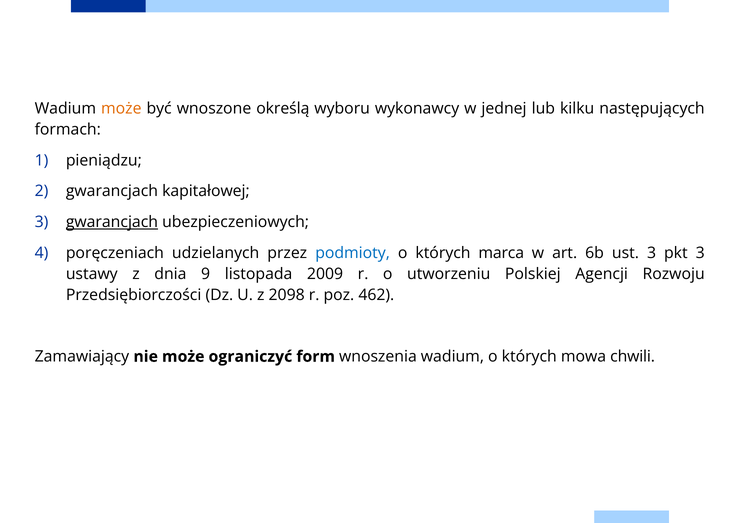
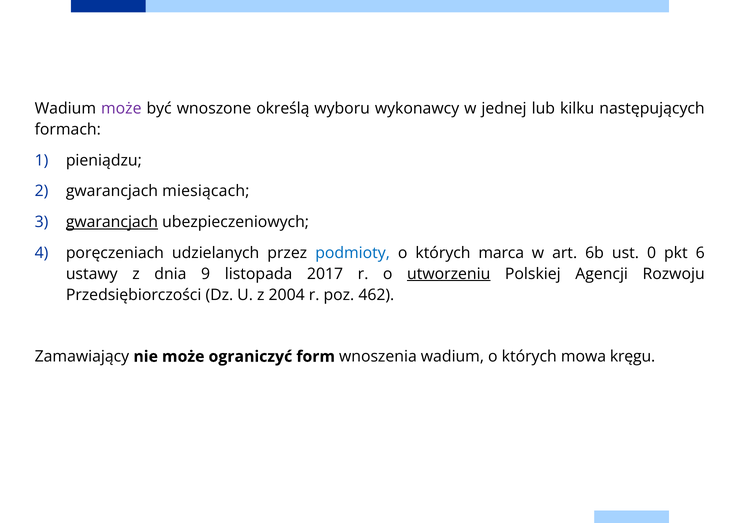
może at (121, 109) colour: orange -> purple
kapitałowej: kapitałowej -> miesiącach
ust 3: 3 -> 0
pkt 3: 3 -> 6
2009: 2009 -> 2017
utworzeniu underline: none -> present
2098: 2098 -> 2004
chwili: chwili -> kręgu
